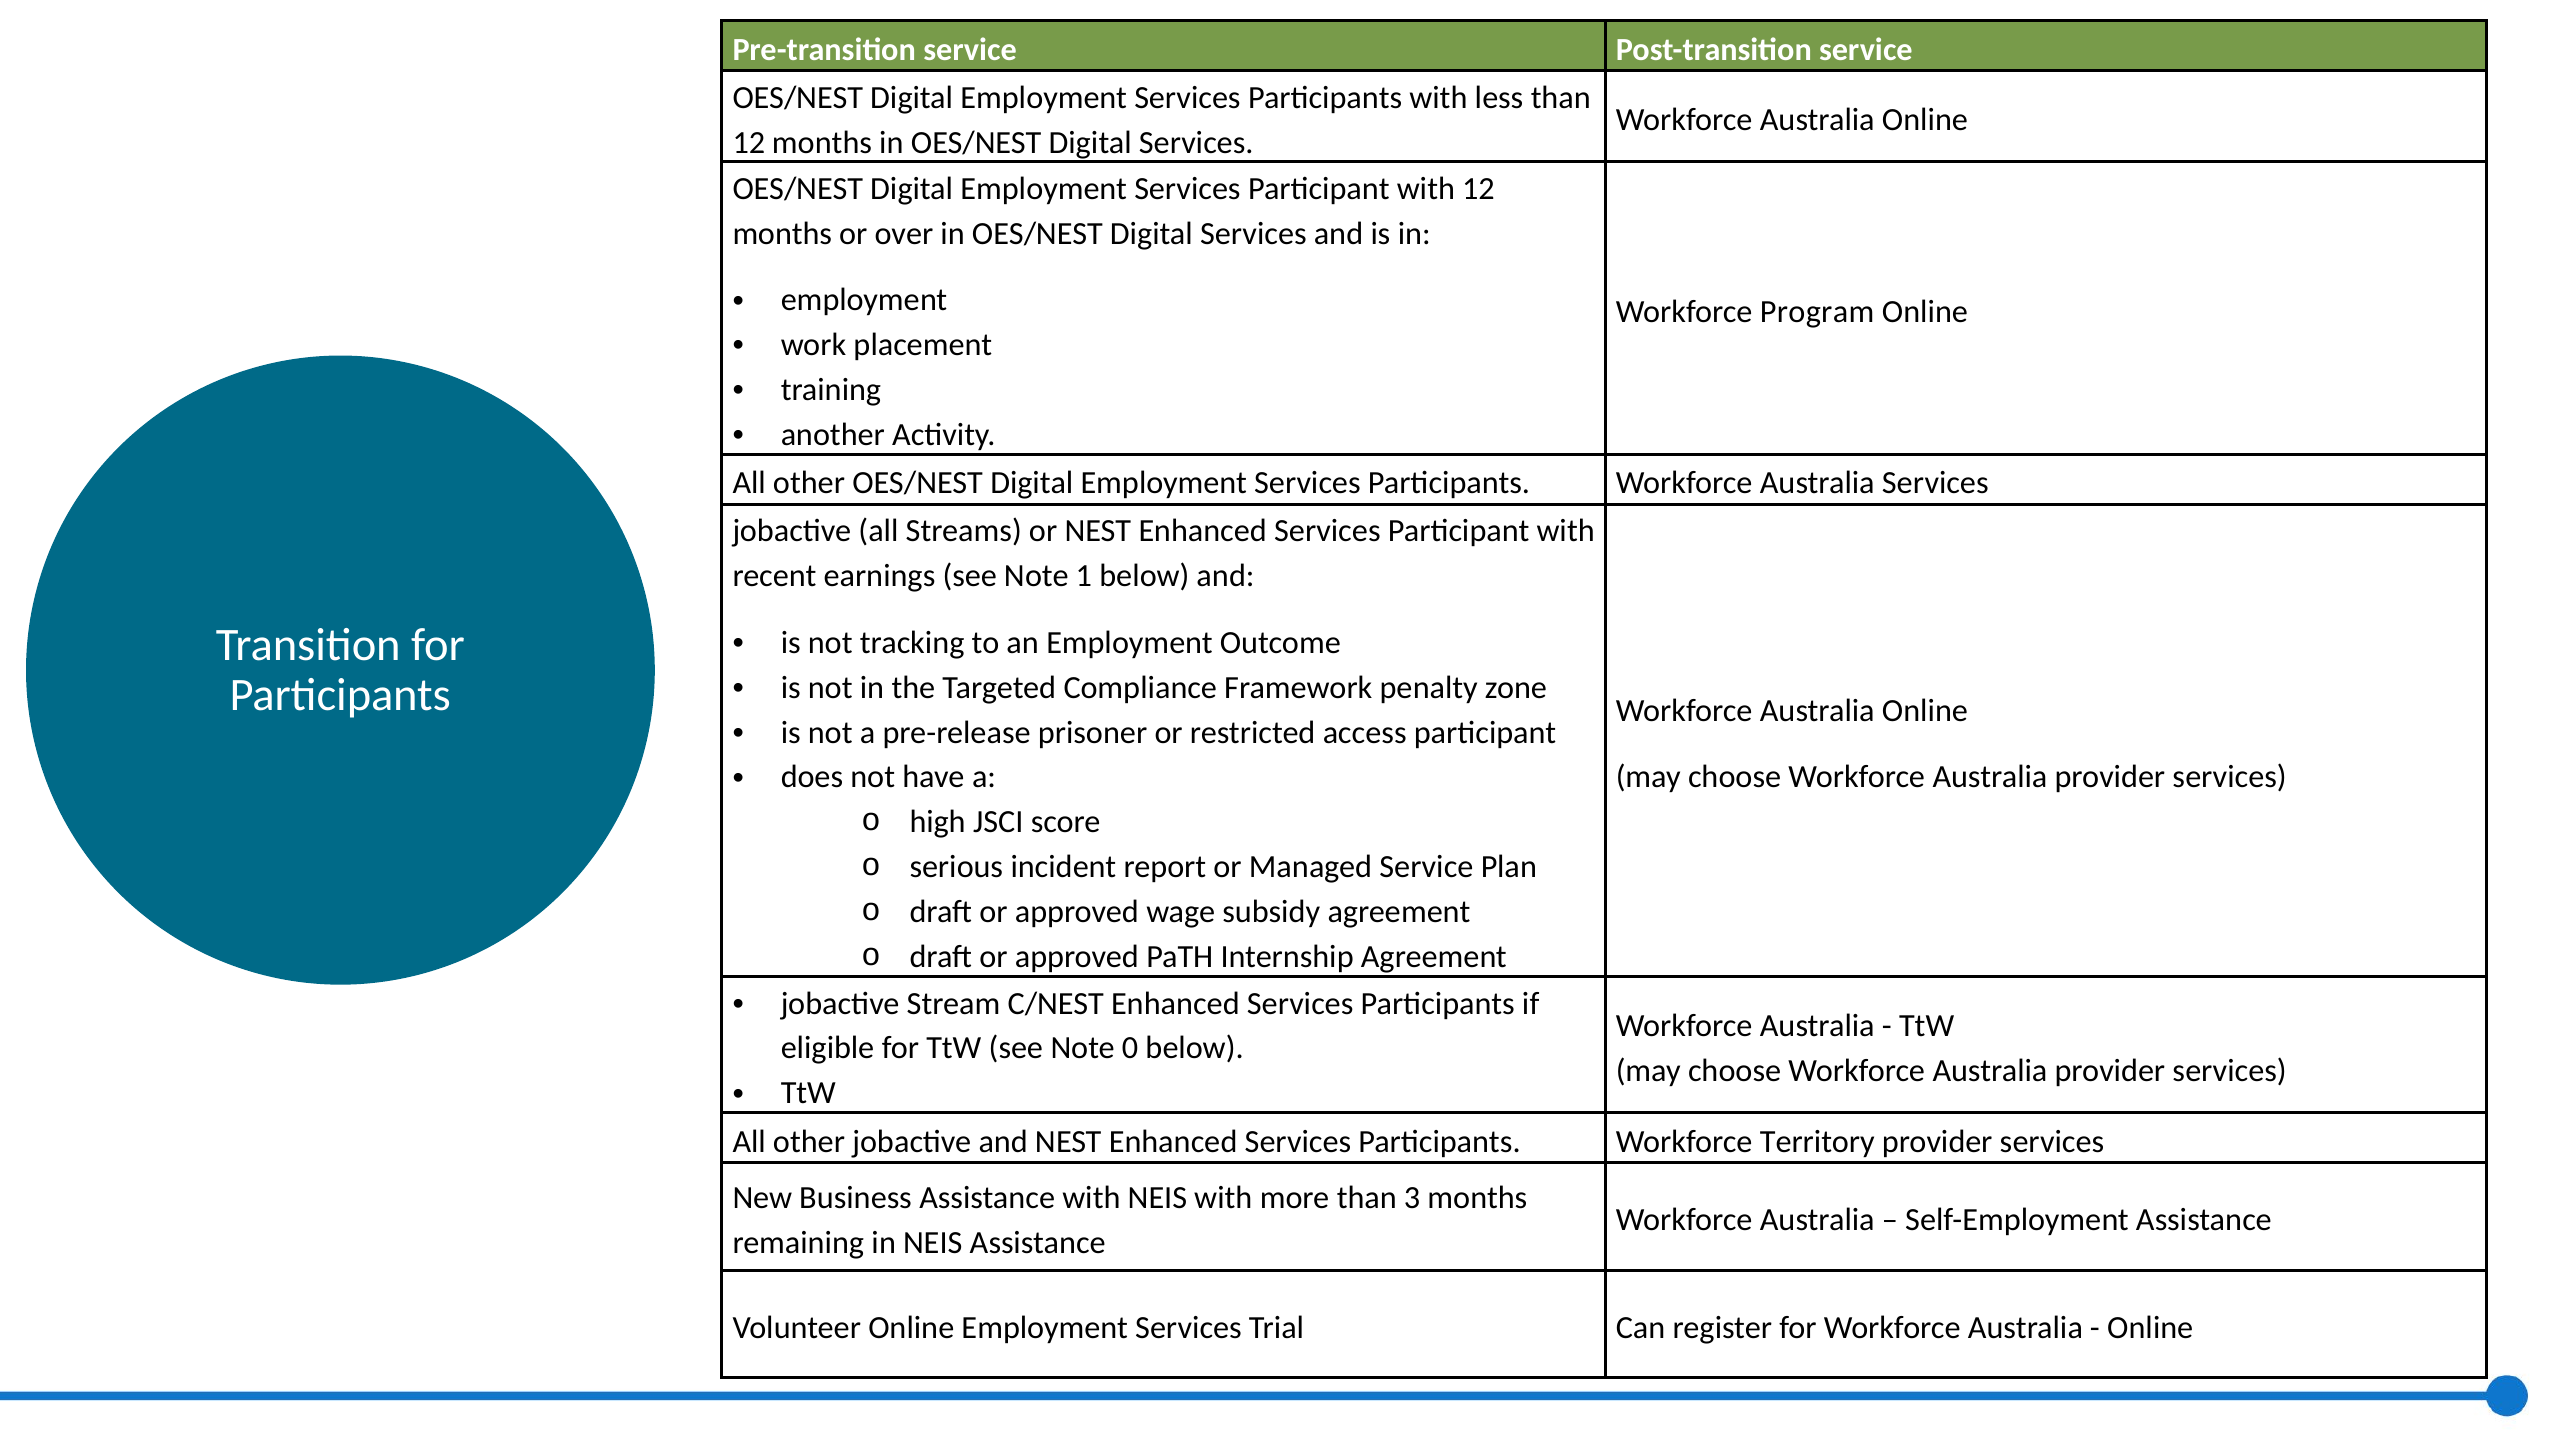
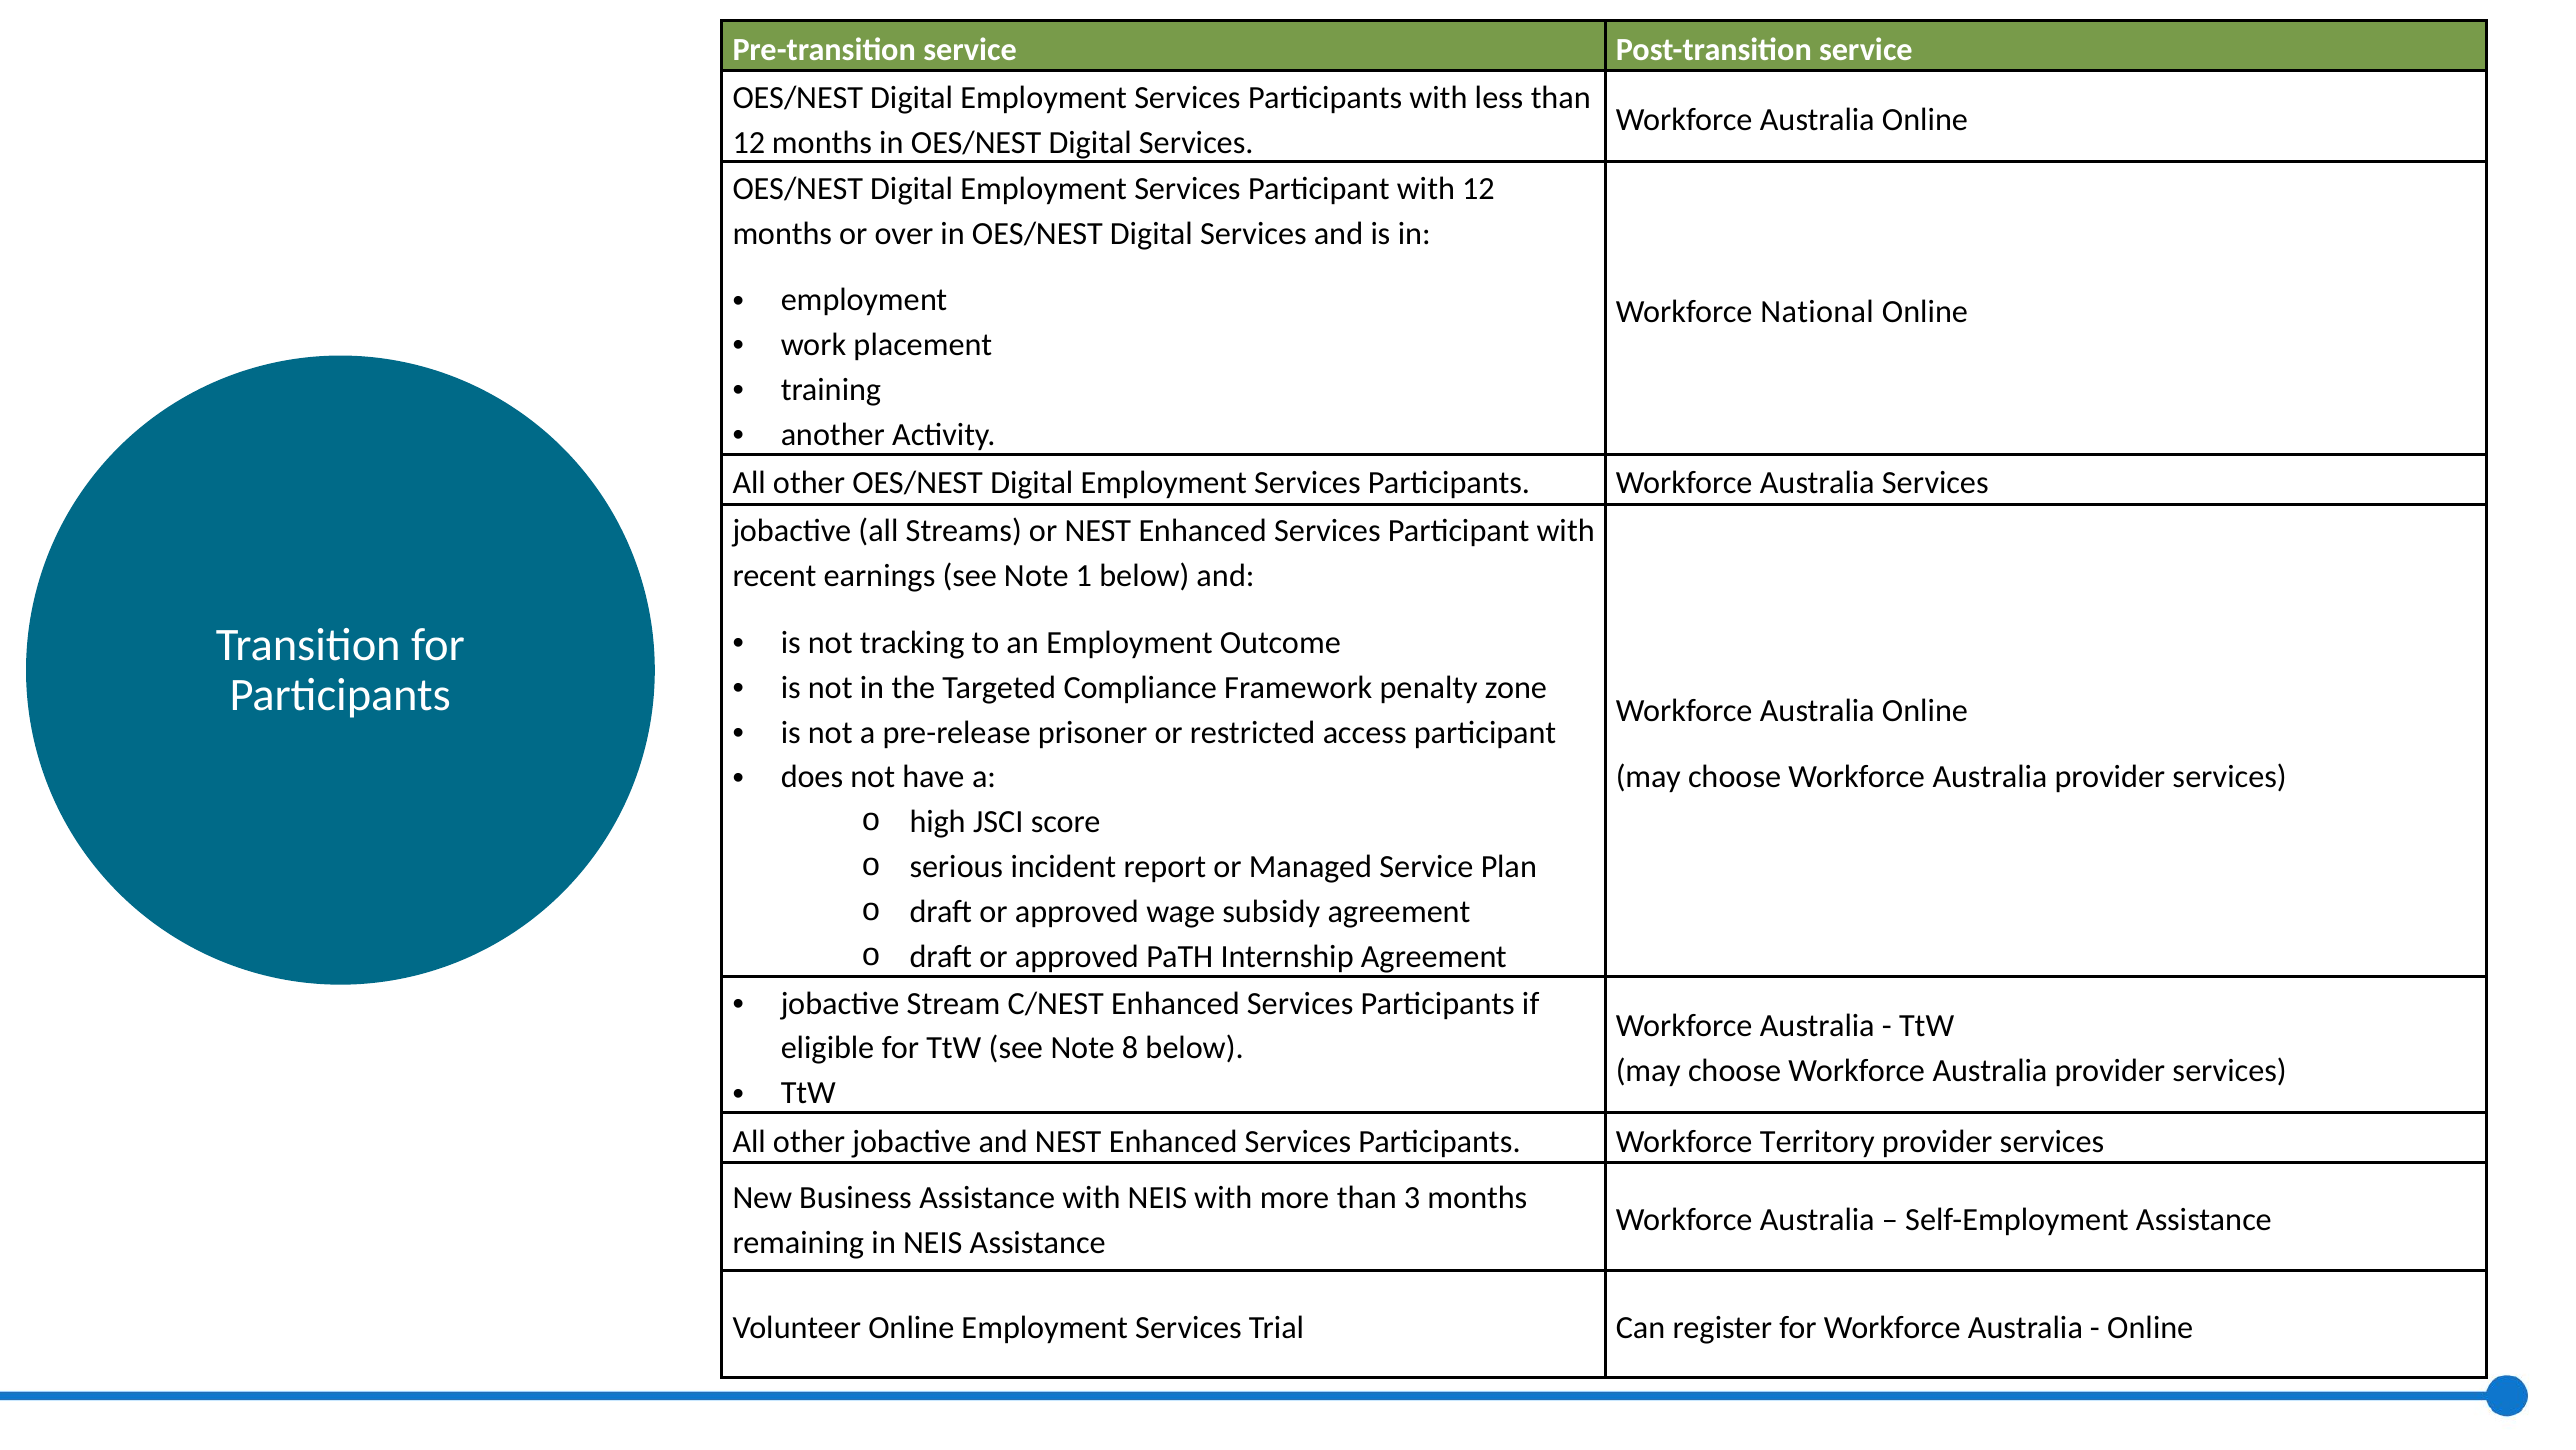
Program: Program -> National
0: 0 -> 8
